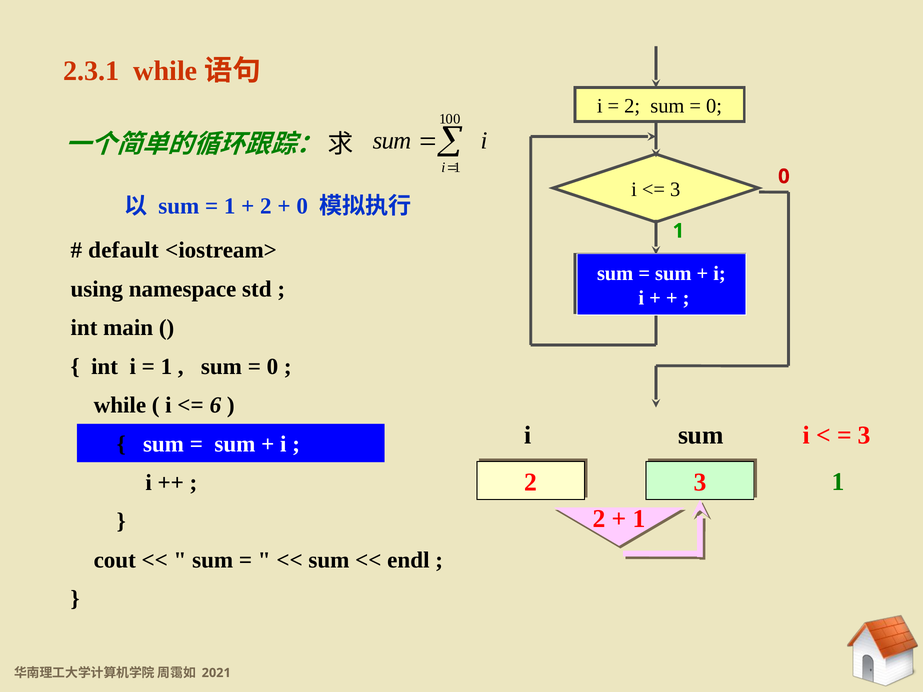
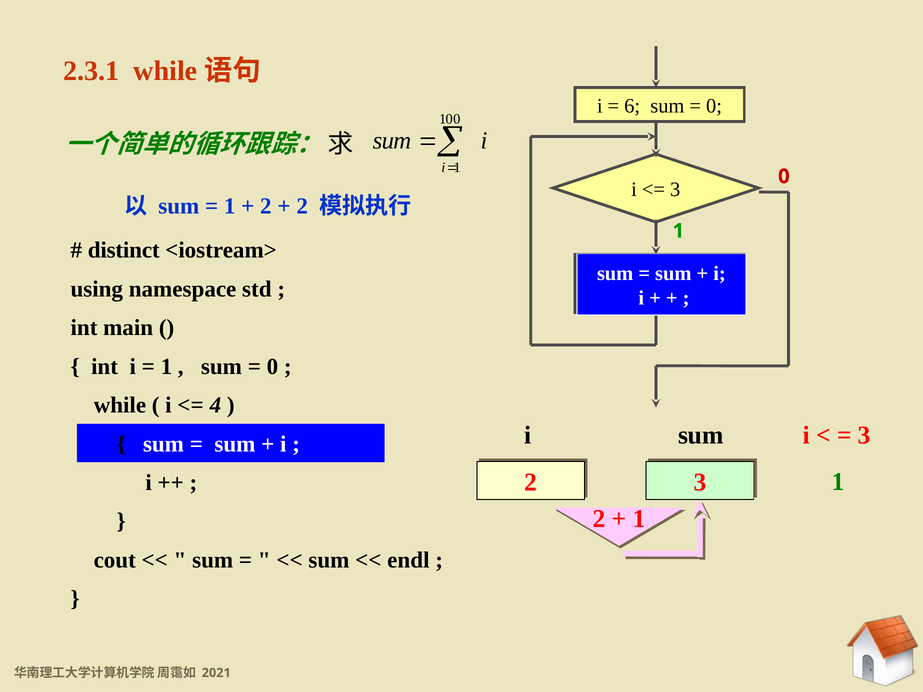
2 at (632, 106): 2 -> 6
0 at (302, 206): 0 -> 2
default: default -> distinct
6: 6 -> 4
